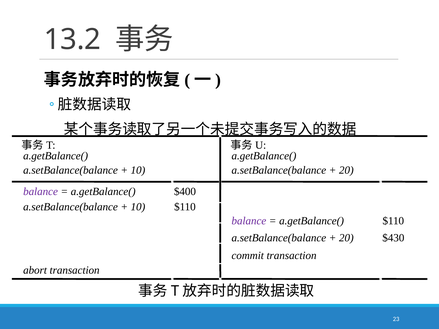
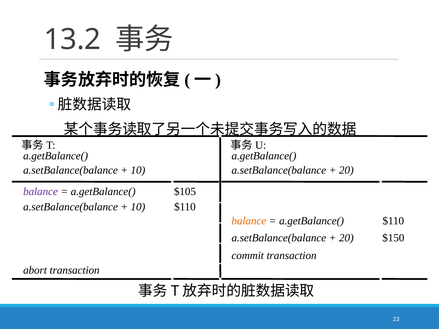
$400: $400 -> $105
balance at (249, 221) colour: purple -> orange
$430: $430 -> $150
